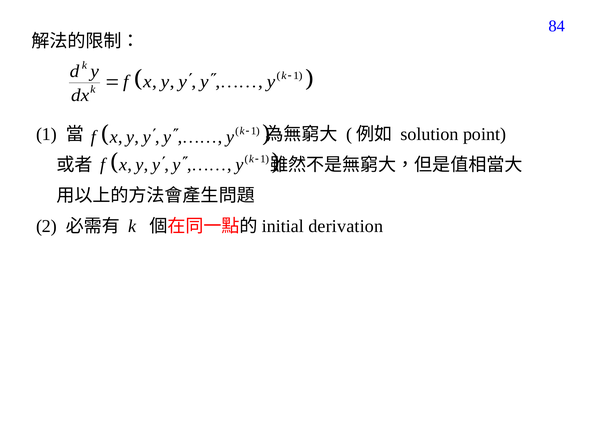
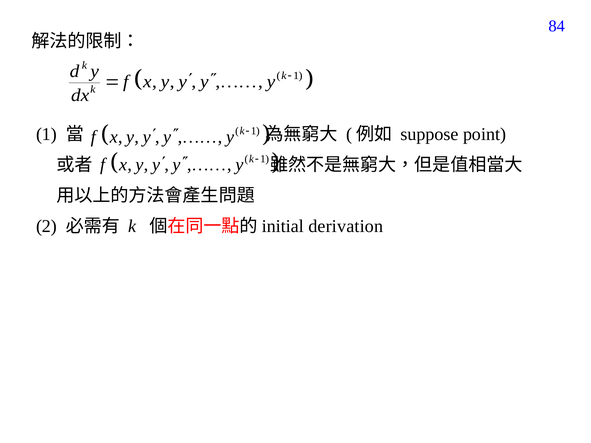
solution: solution -> suppose
